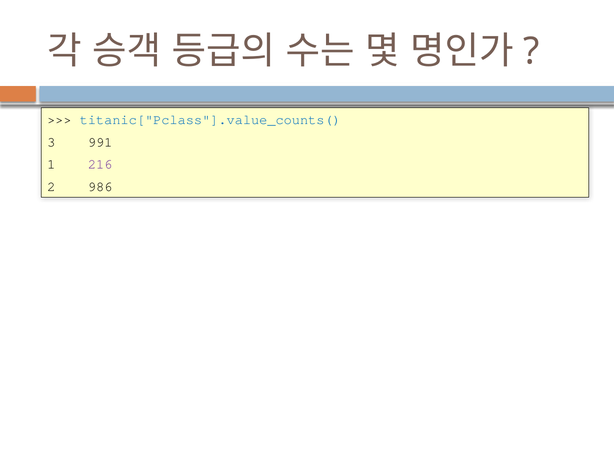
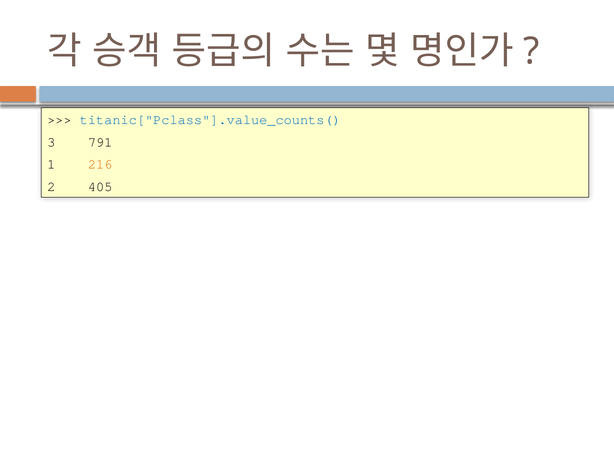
991: 991 -> 791
216 colour: purple -> orange
986: 986 -> 405
